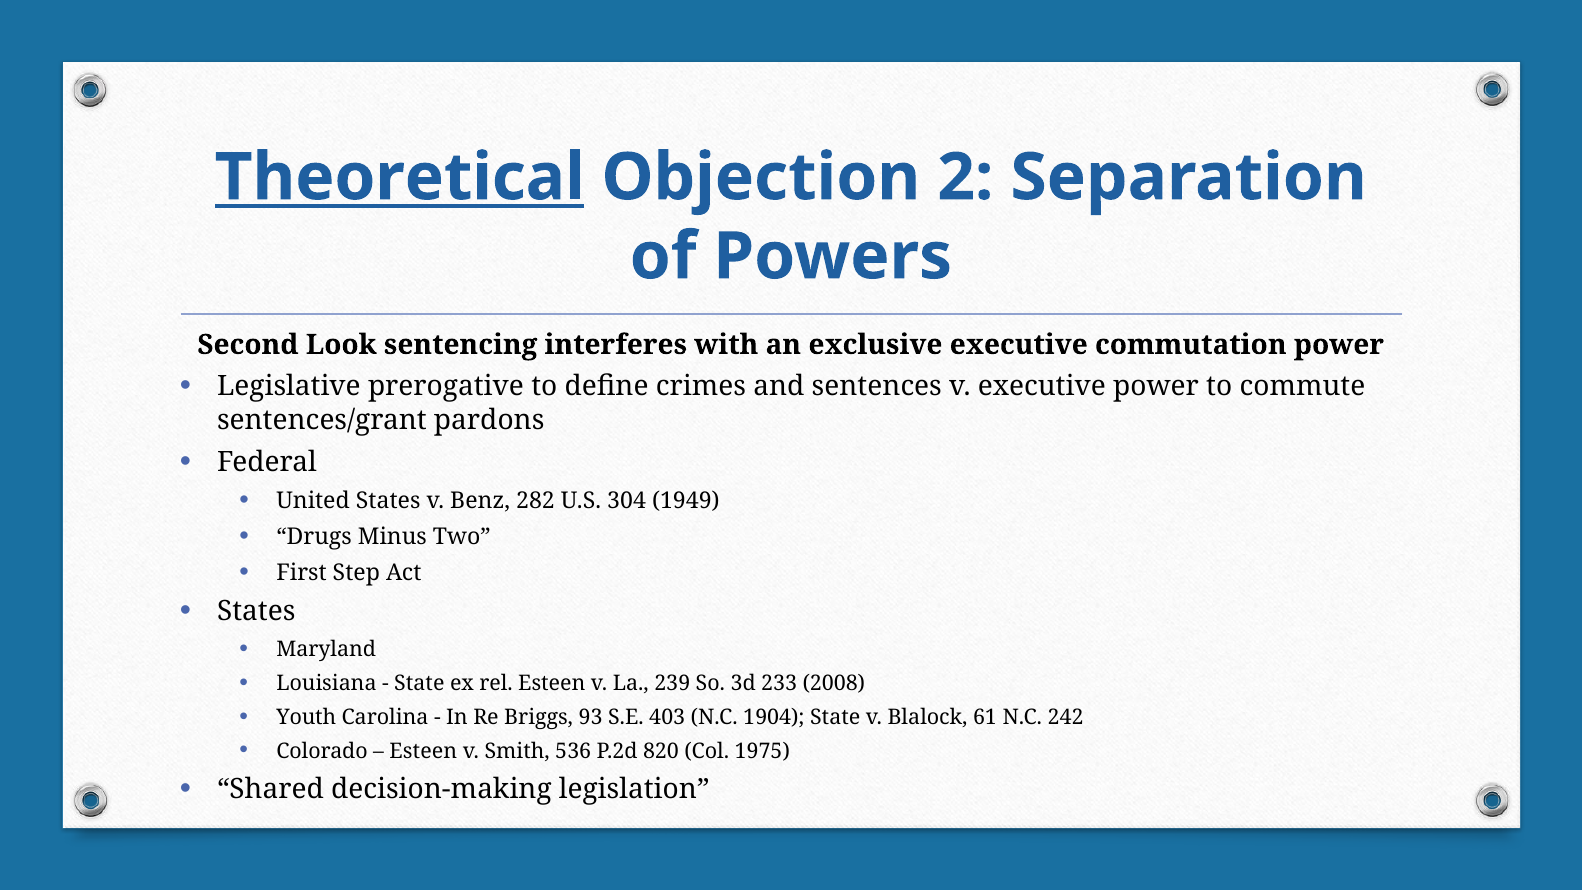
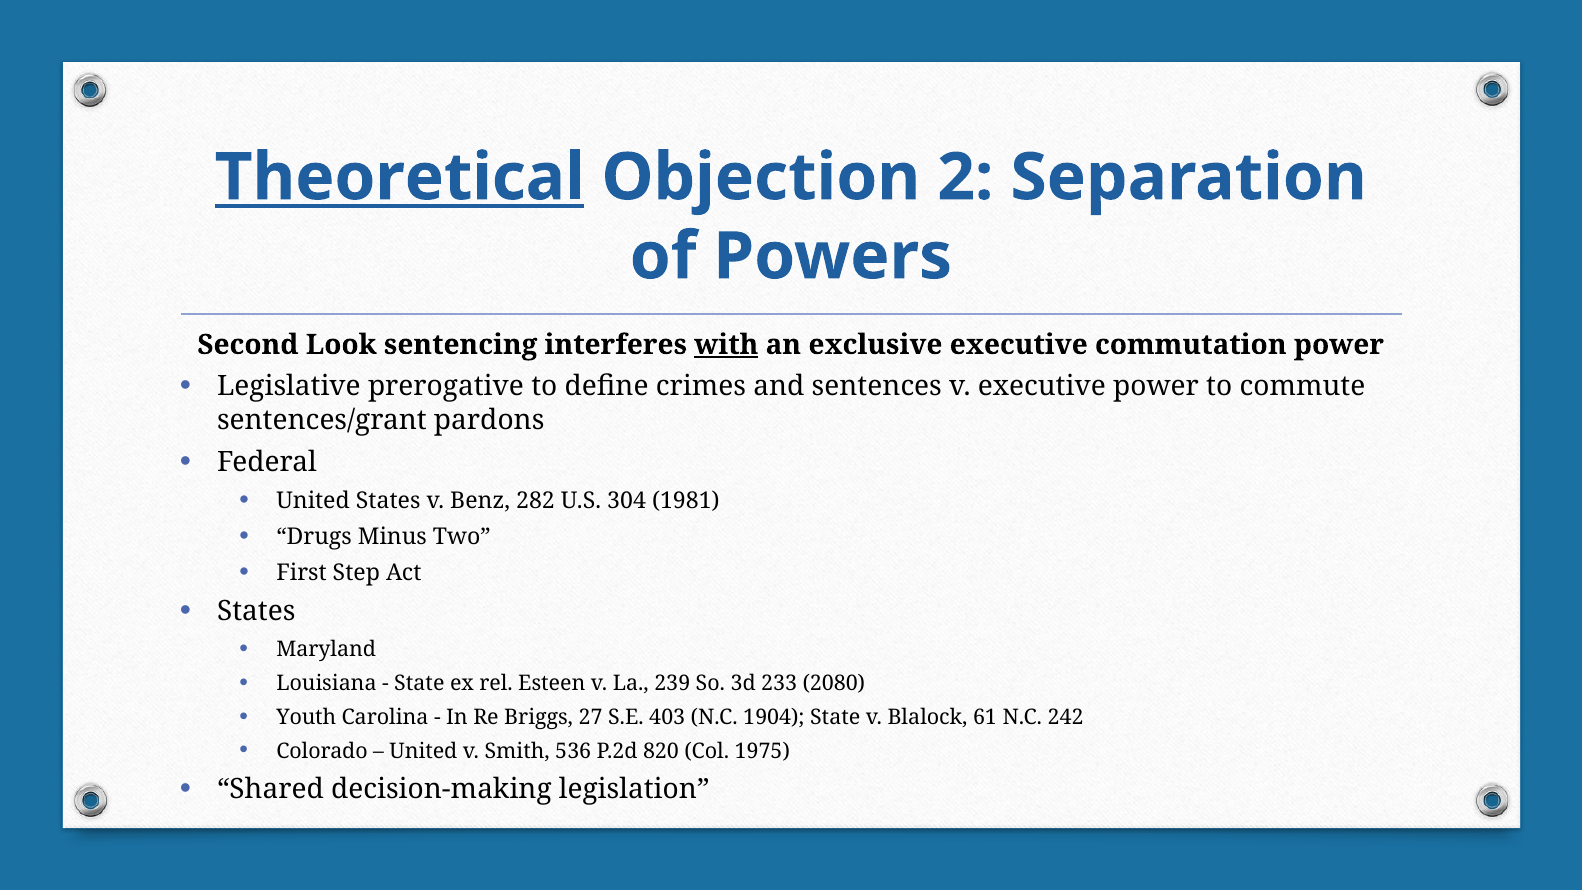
with underline: none -> present
1949: 1949 -> 1981
2008: 2008 -> 2080
93: 93 -> 27
Esteen at (423, 751): Esteen -> United
